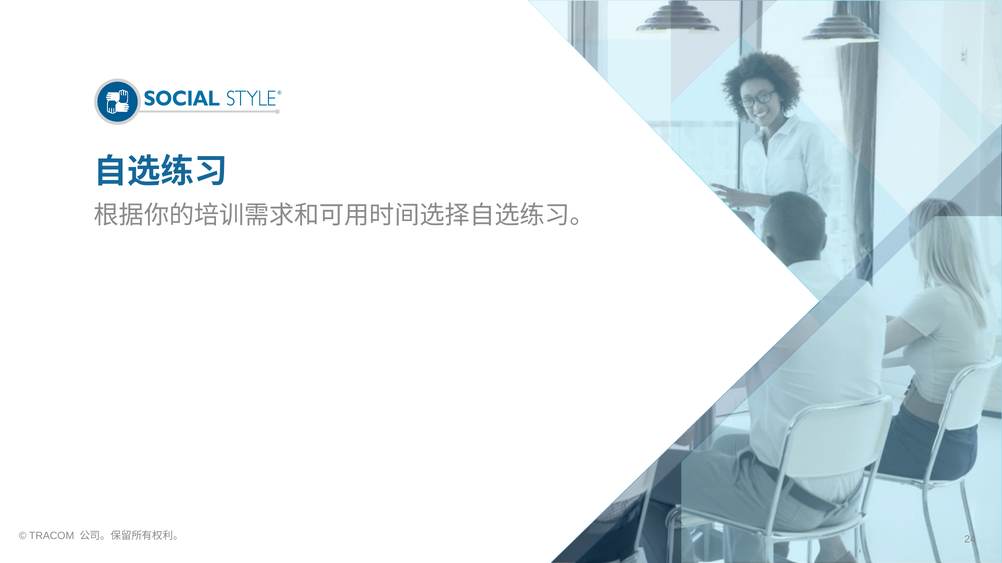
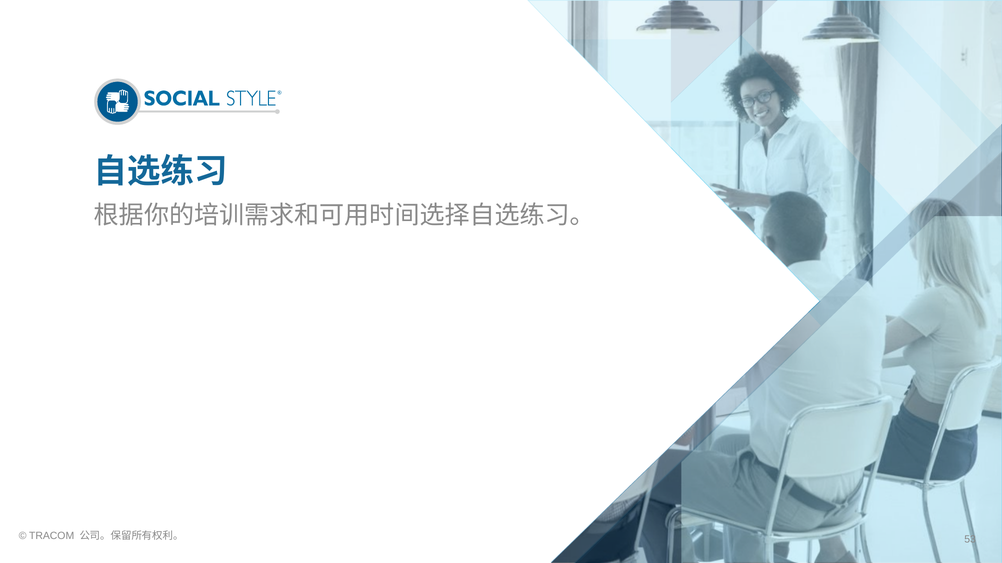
24: 24 -> 53
